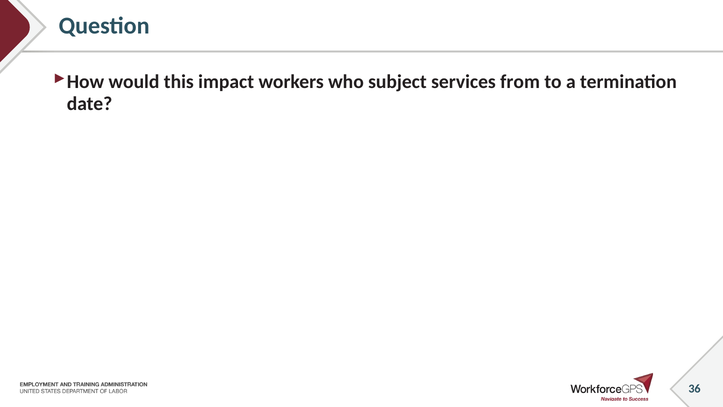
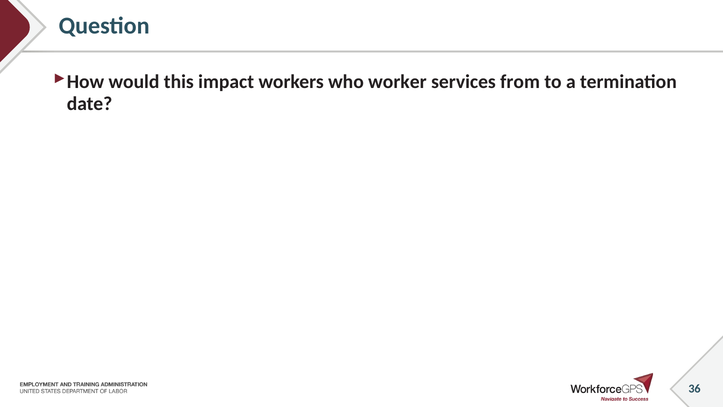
subject: subject -> worker
